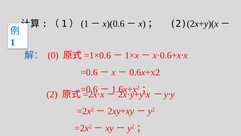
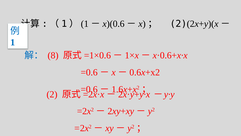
0: 0 -> 8
